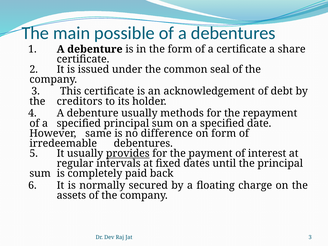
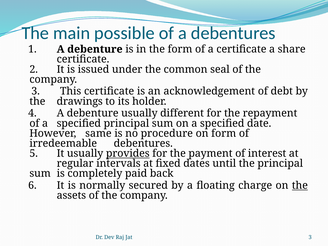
creditors: creditors -> drawings
methods: methods -> different
difference: difference -> procedure
the at (300, 185) underline: none -> present
